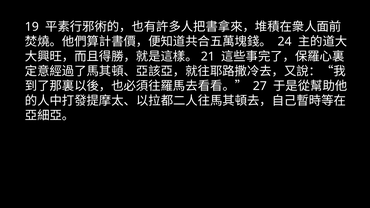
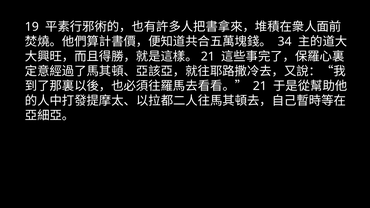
24: 24 -> 34
27 at (260, 86): 27 -> 21
